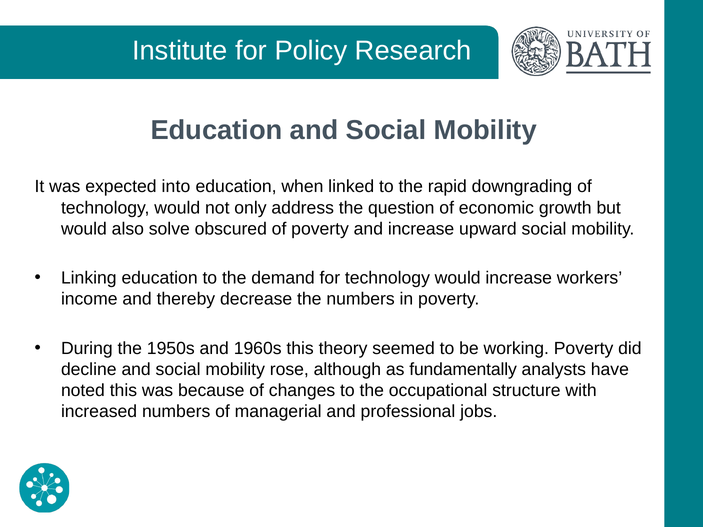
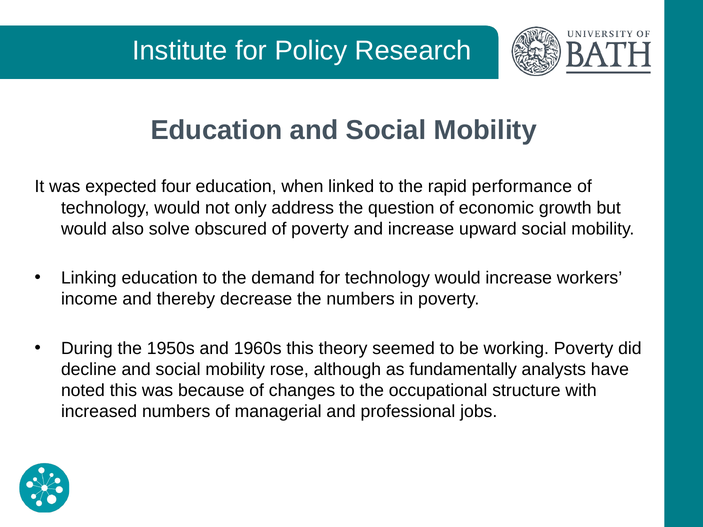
into: into -> four
downgrading: downgrading -> performance
